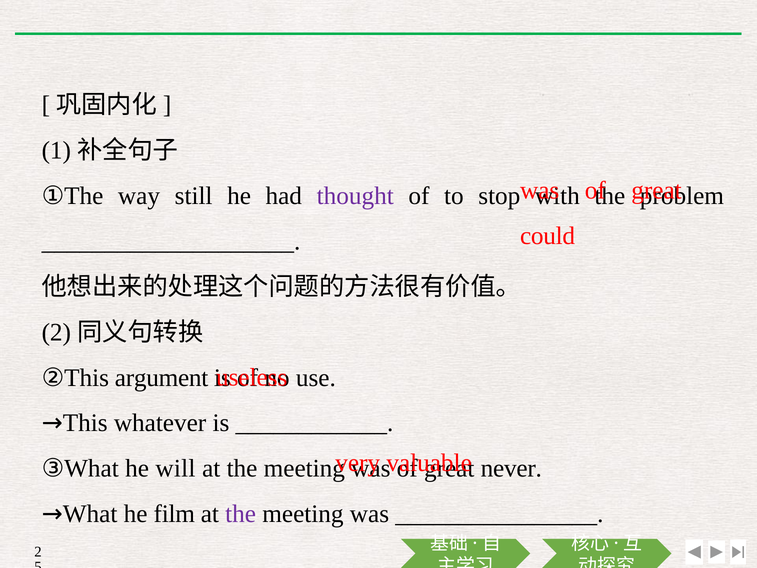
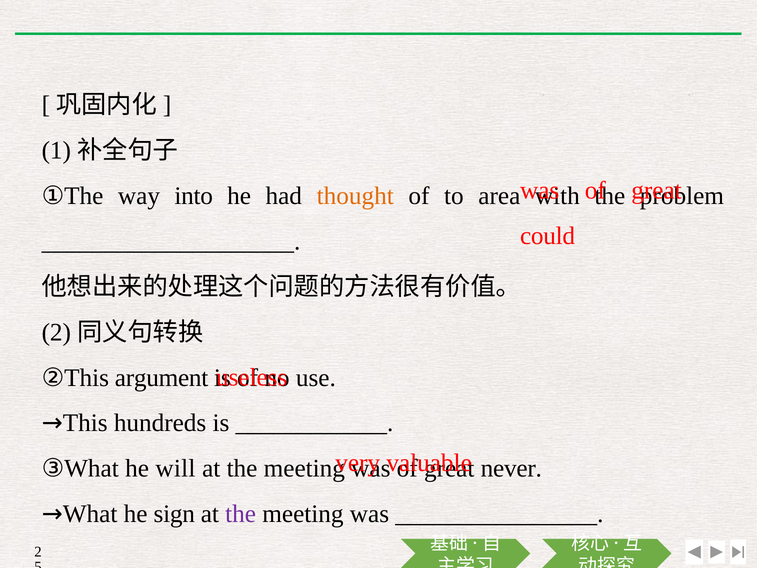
still: still -> into
thought colour: purple -> orange
stop: stop -> area
whatever: whatever -> hundreds
film: film -> sign
